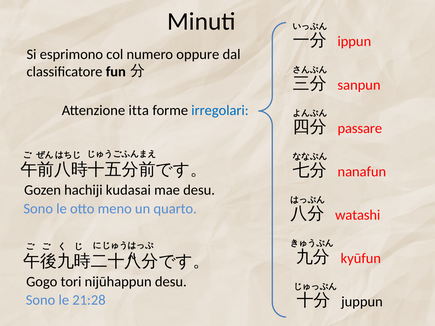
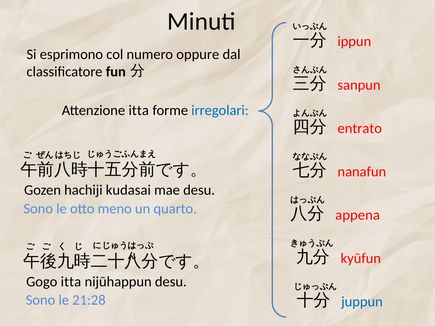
passare: passare -> entrato
watashi: watashi -> appena
Gogo tori: tori -> itta
juppun colour: black -> blue
